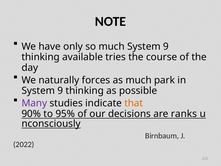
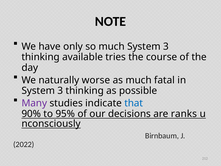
much System 9: 9 -> 3
forces: forces -> worse
park: park -> fatal
9 at (60, 91): 9 -> 3
that colour: orange -> blue
